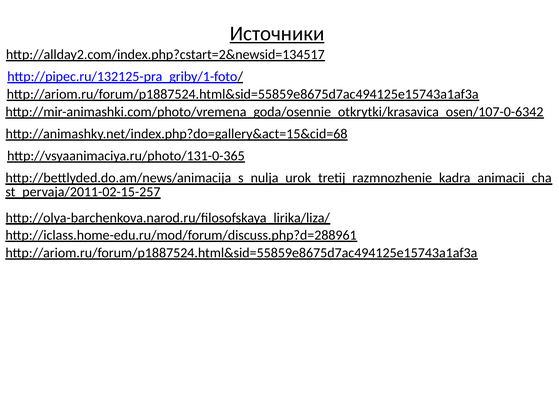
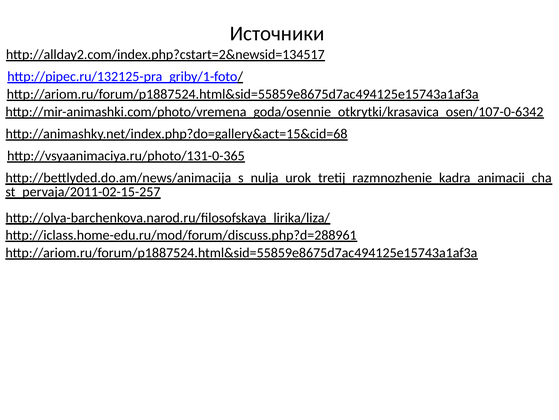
Источники underline: present -> none
